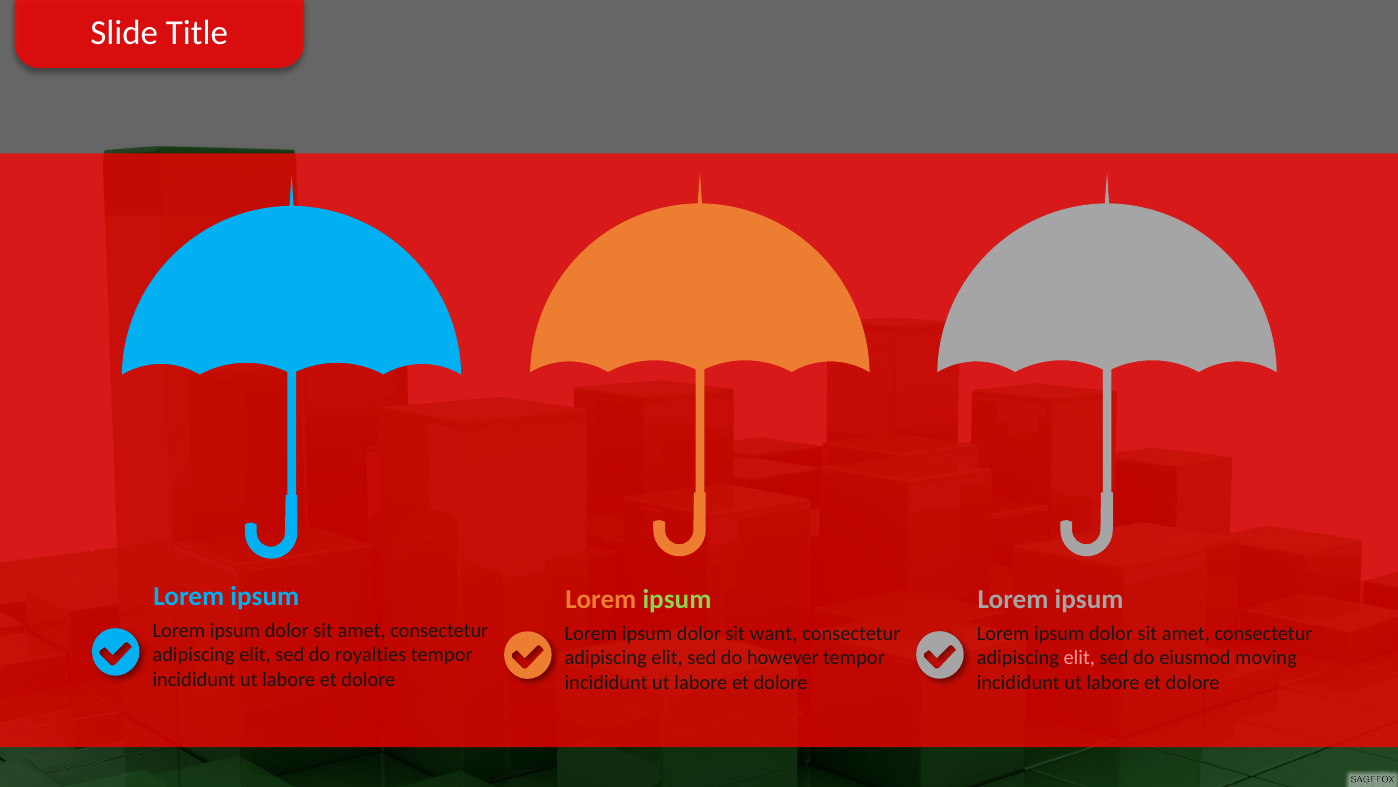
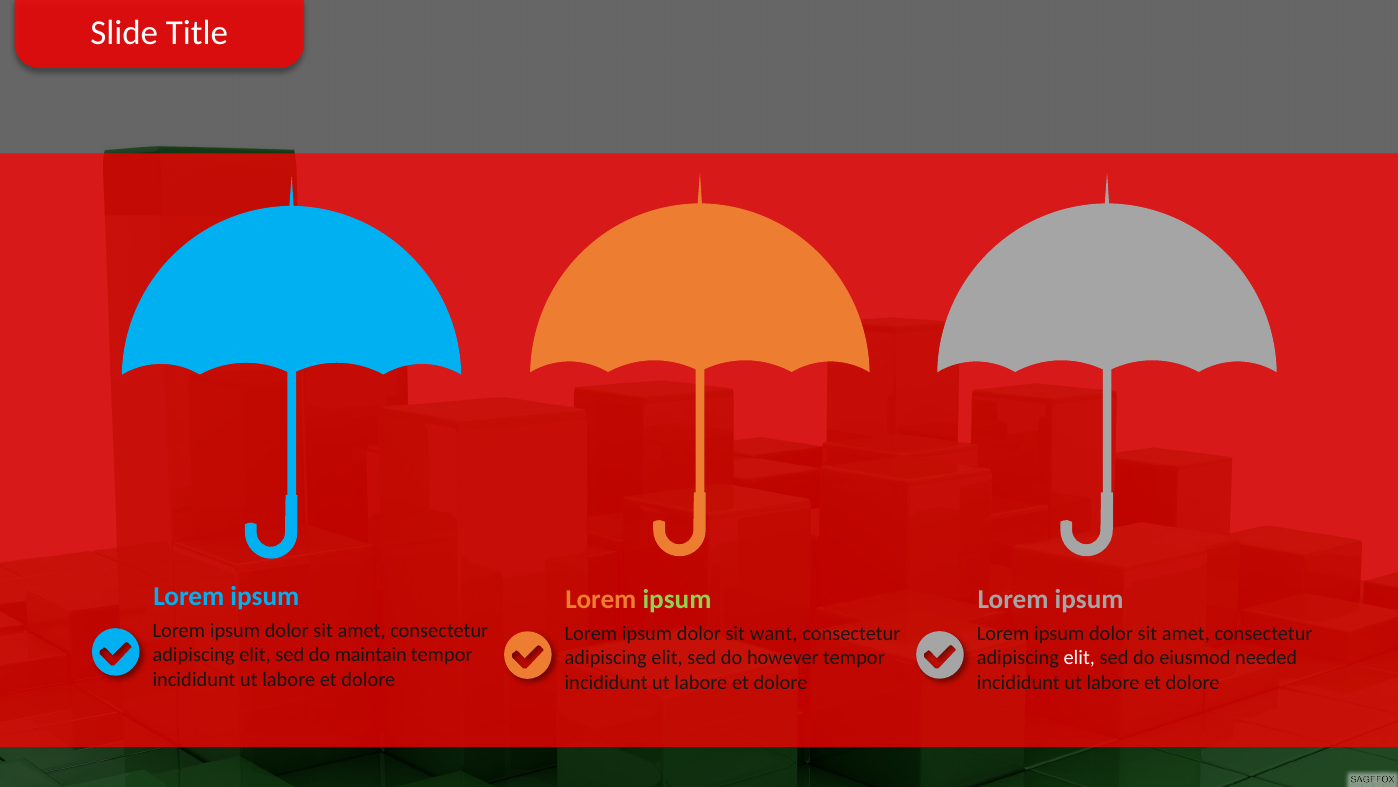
royalties: royalties -> maintain
elit at (1079, 657) colour: pink -> white
moving: moving -> needed
